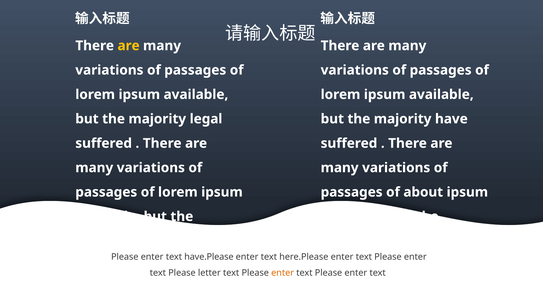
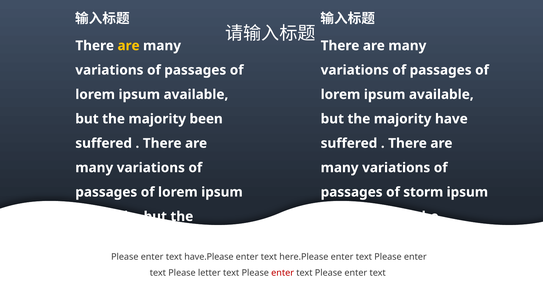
legal: legal -> been
about: about -> storm
enter at (283, 273) colour: orange -> red
